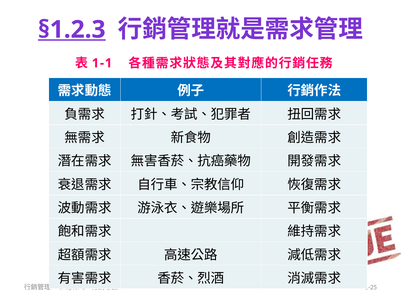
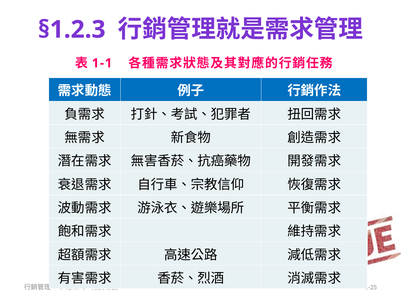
§1.2.3 underline: present -> none
